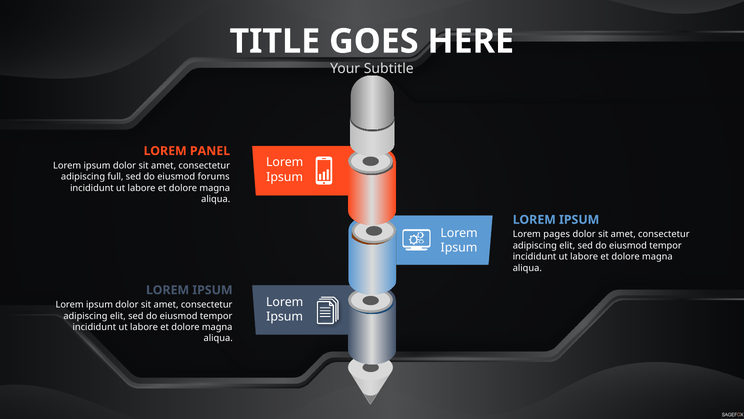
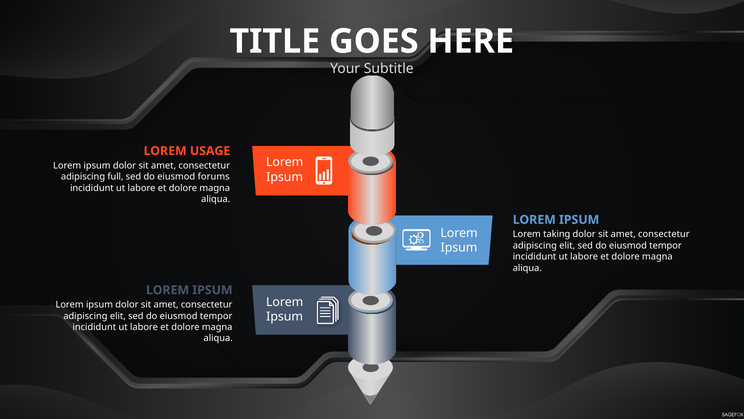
PANEL: PANEL -> USAGE
pages: pages -> taking
